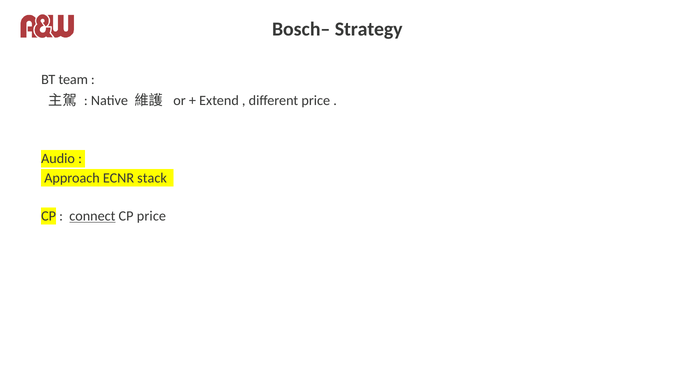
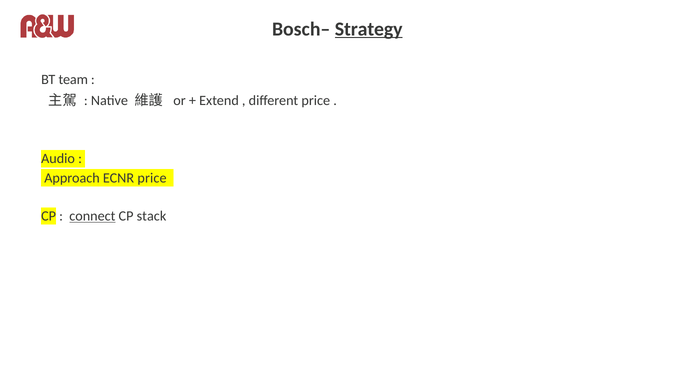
Strategy underline: none -> present
ECNR stack: stack -> price
CP price: price -> stack
